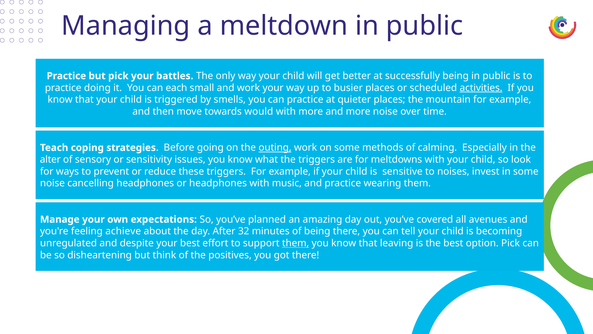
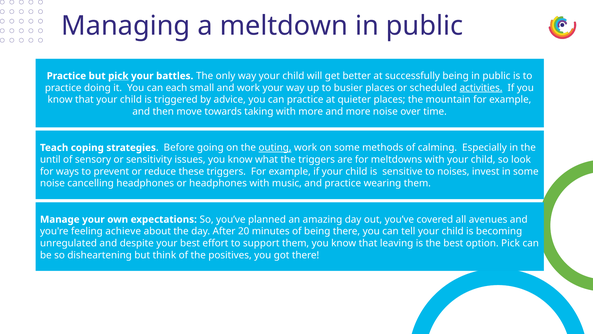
pick at (118, 76) underline: none -> present
smells: smells -> advice
would: would -> taking
alter: alter -> until
32: 32 -> 20
them at (296, 243) underline: present -> none
